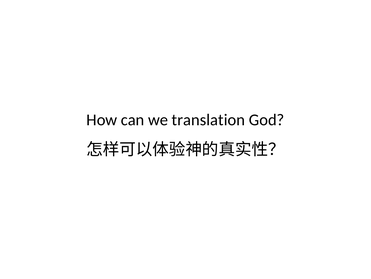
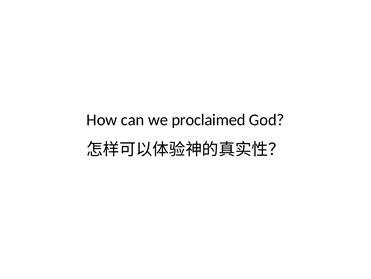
translation: translation -> proclaimed
